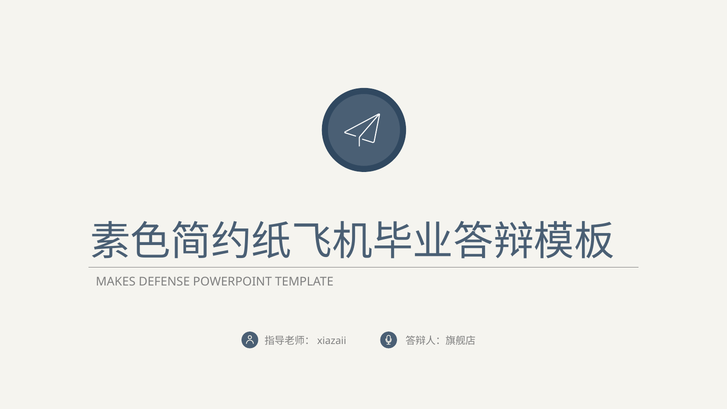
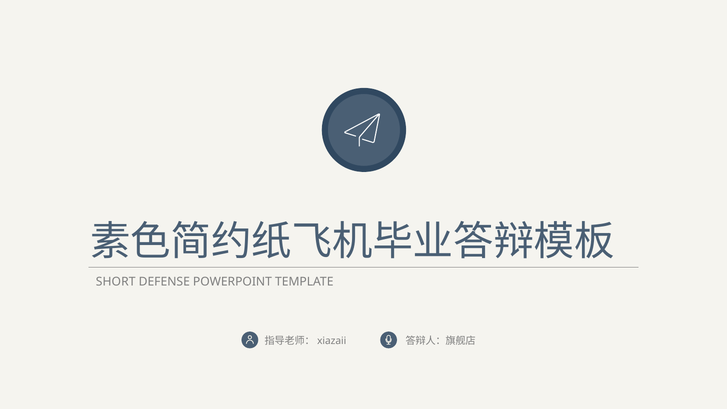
MAKES: MAKES -> SHORT
